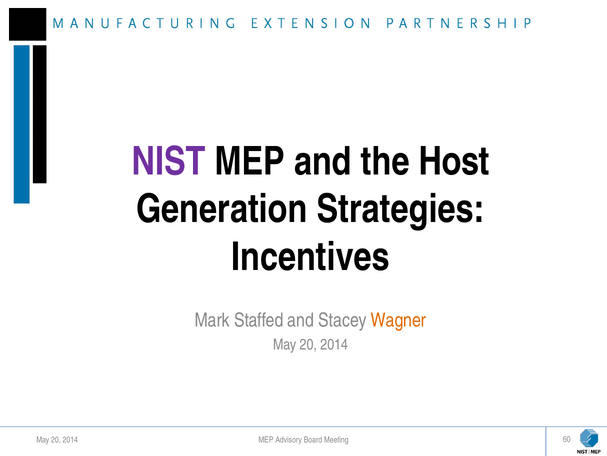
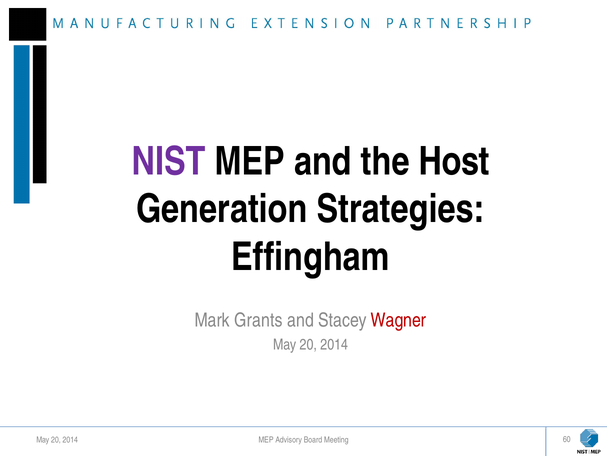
Incentives: Incentives -> Effingham
Staffed: Staffed -> Grants
Wagner colour: orange -> red
